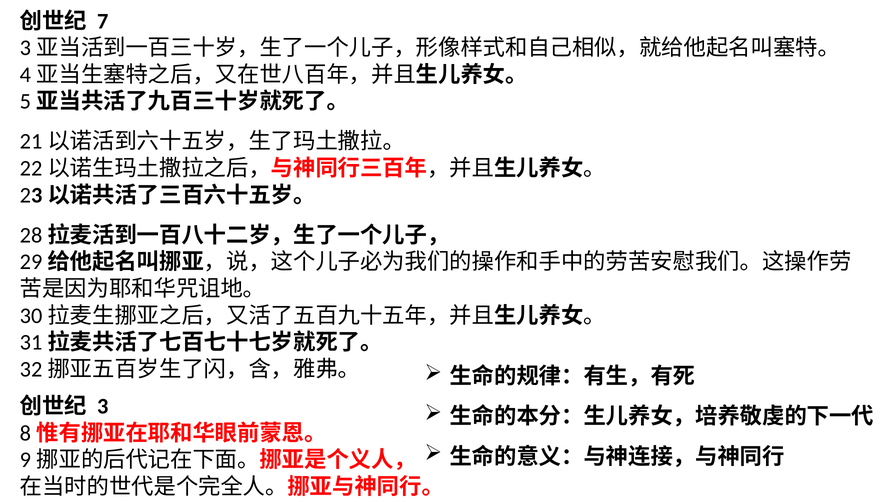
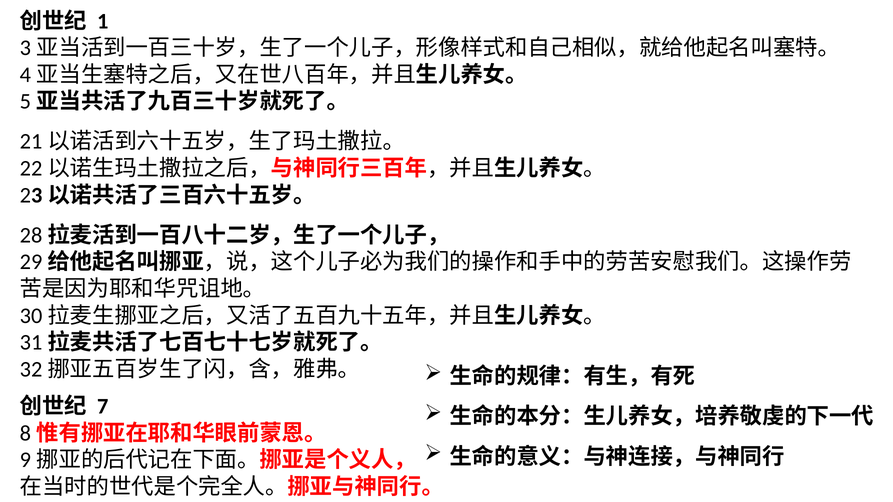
7: 7 -> 1
3: 3 -> 7
